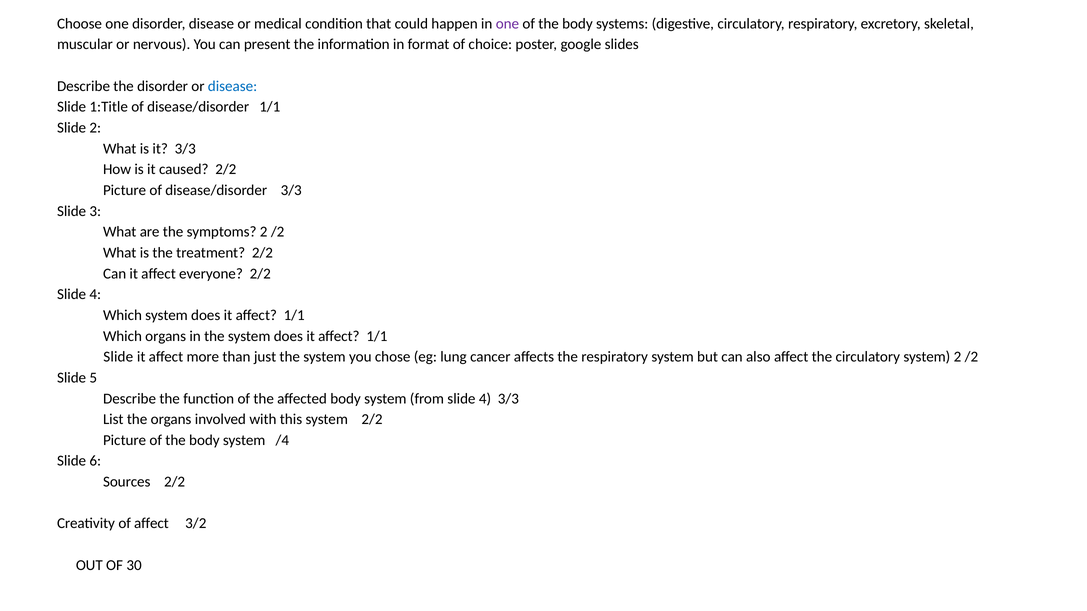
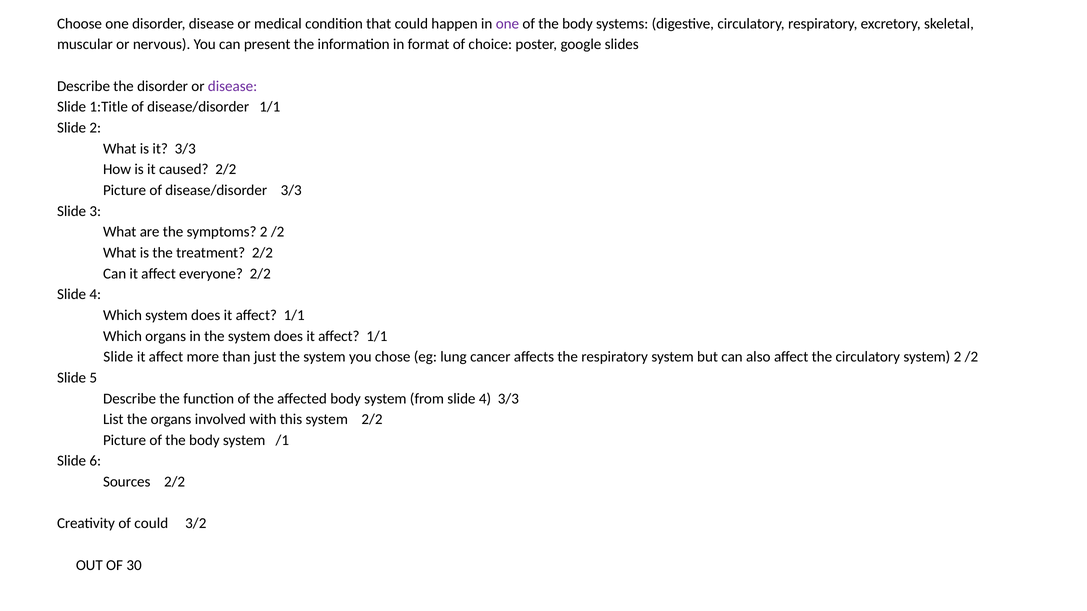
disease at (233, 86) colour: blue -> purple
/4: /4 -> /1
of affect: affect -> could
